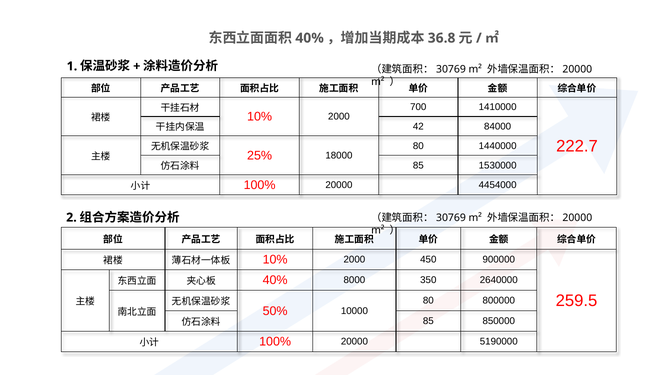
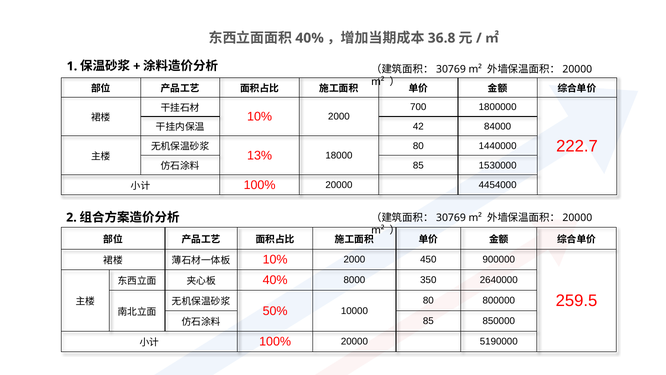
1410000: 1410000 -> 1800000
25%: 25% -> 13%
